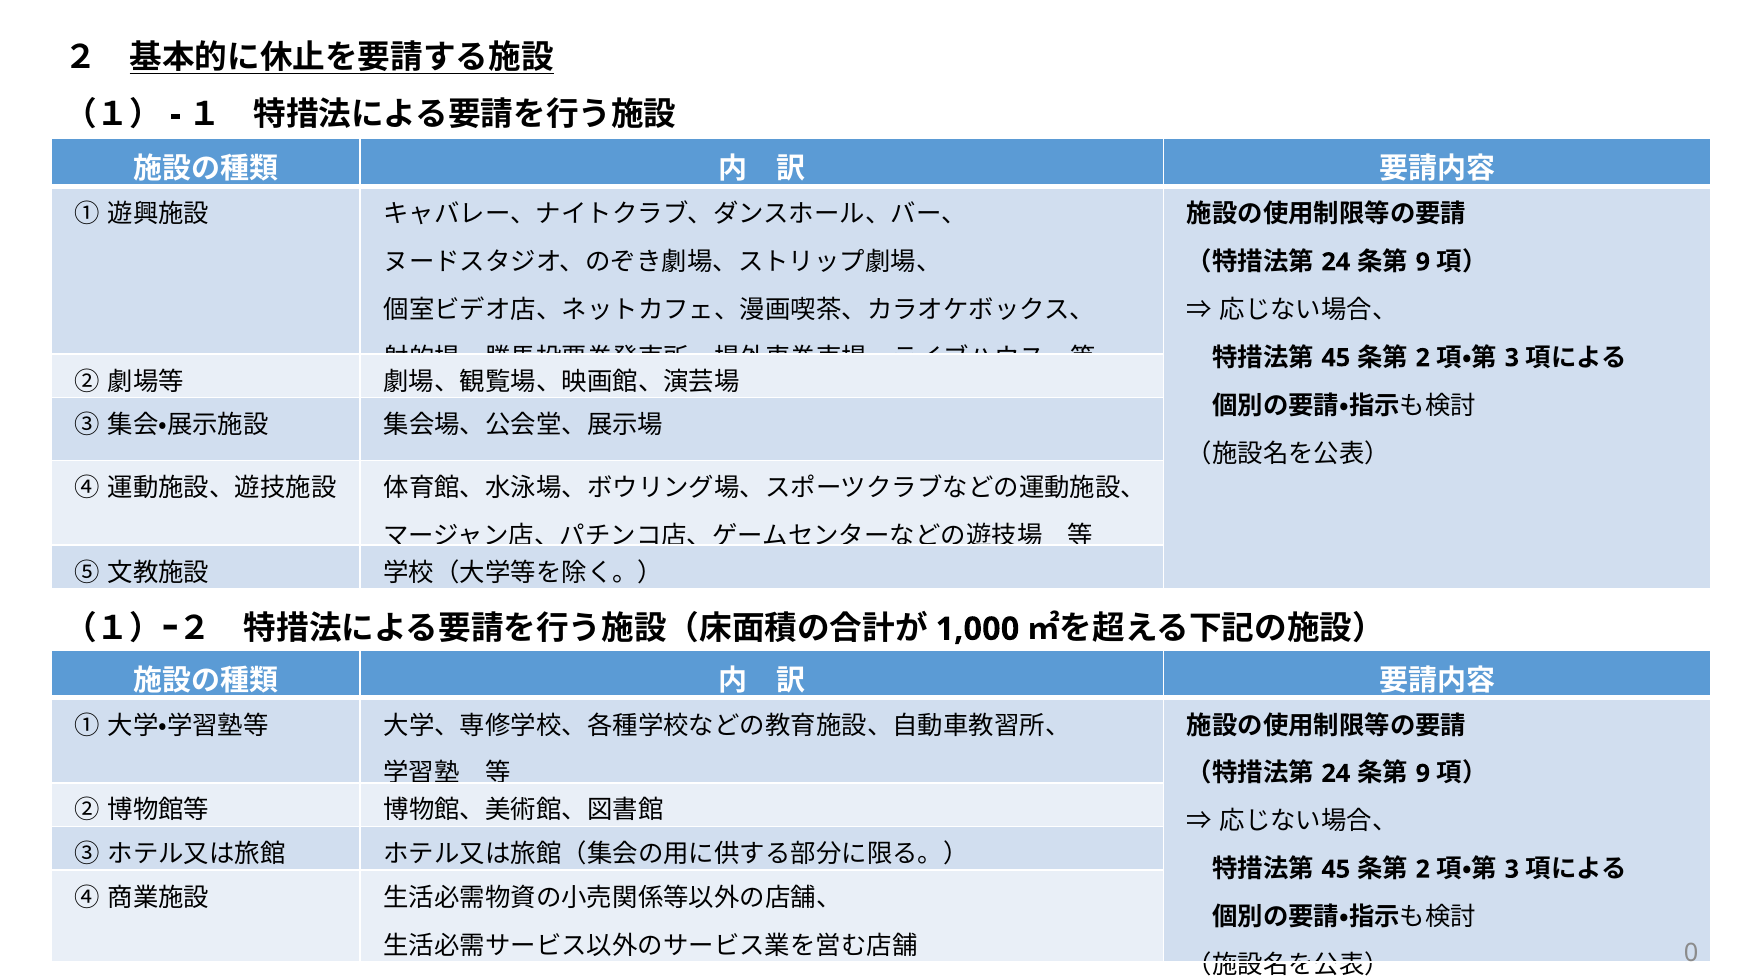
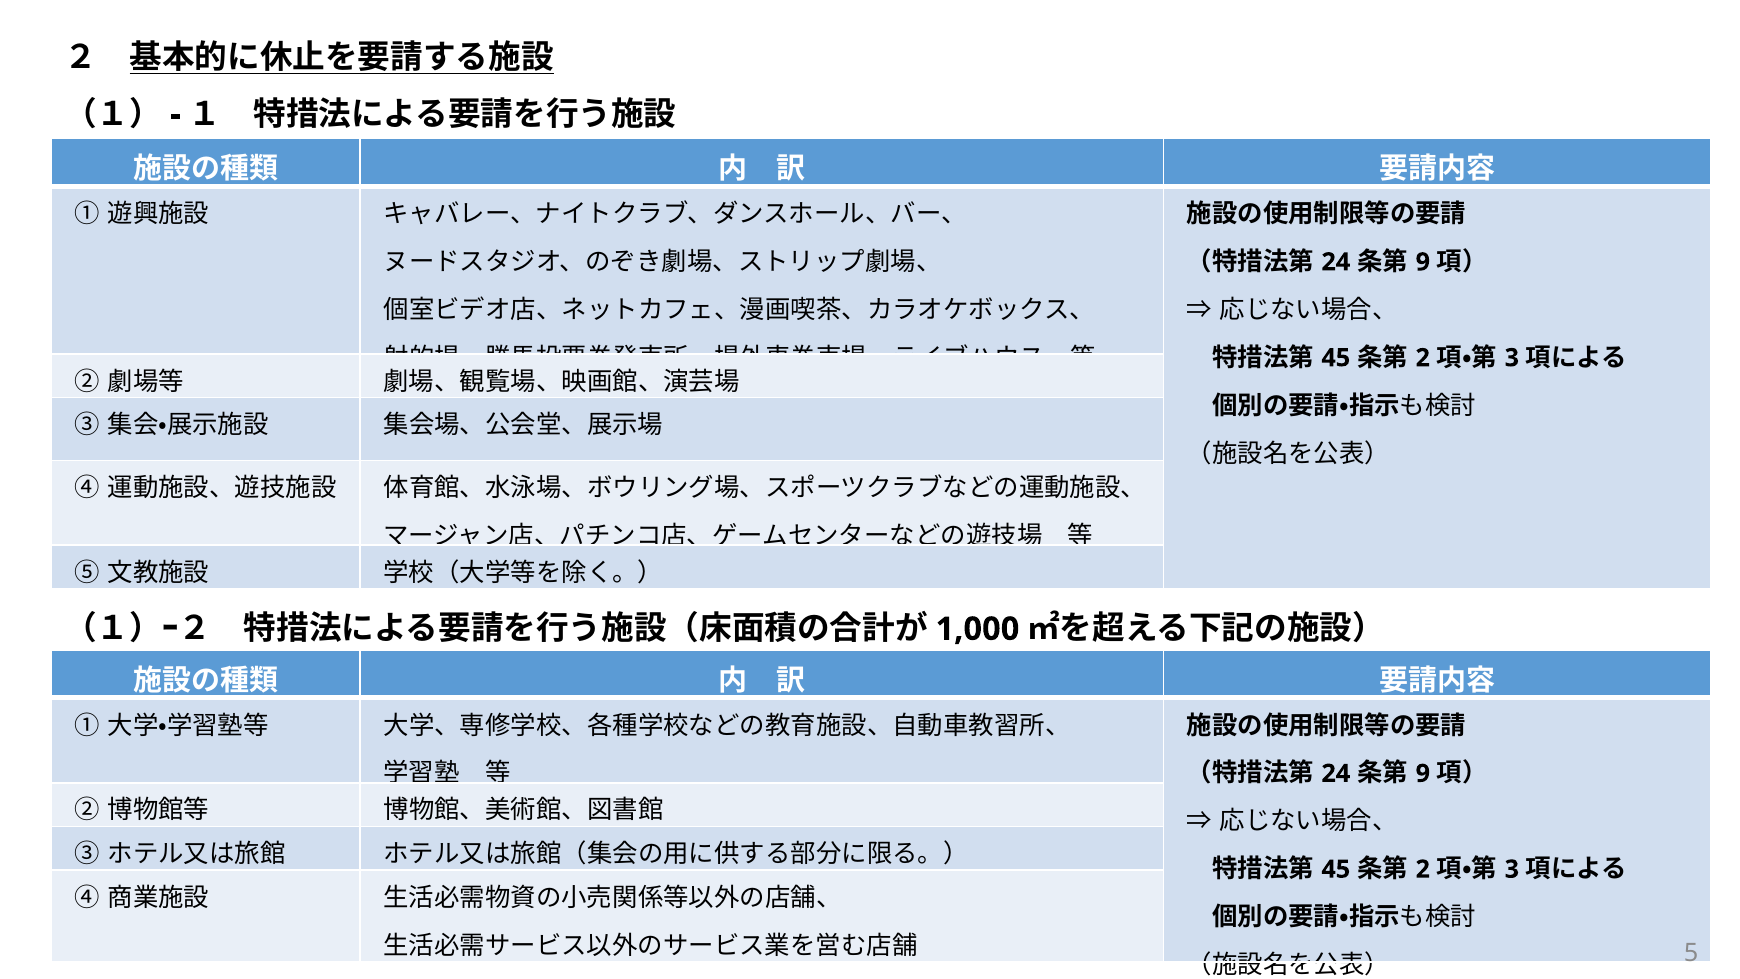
0: 0 -> 5
